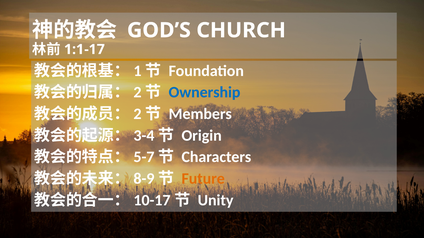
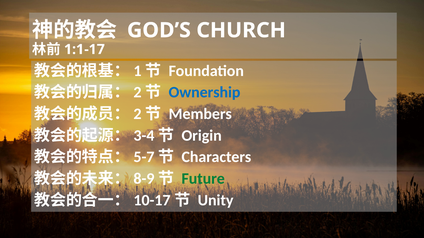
Future colour: orange -> green
